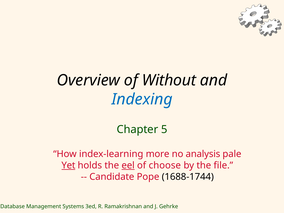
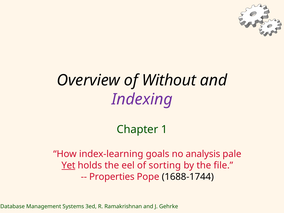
Indexing colour: blue -> purple
Chapter 5: 5 -> 1
more: more -> goals
eel underline: present -> none
choose: choose -> sorting
Candidate: Candidate -> Properties
